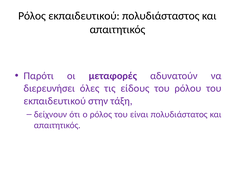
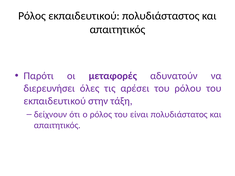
είδους: είδους -> αρέσει
